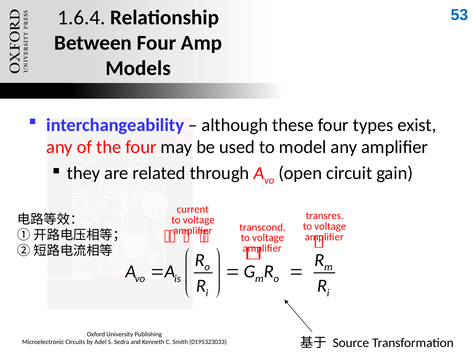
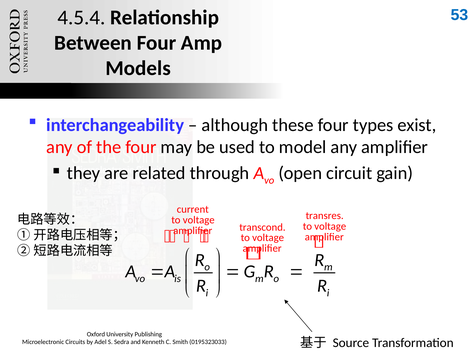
1.6.4: 1.6.4 -> 4.5.4
